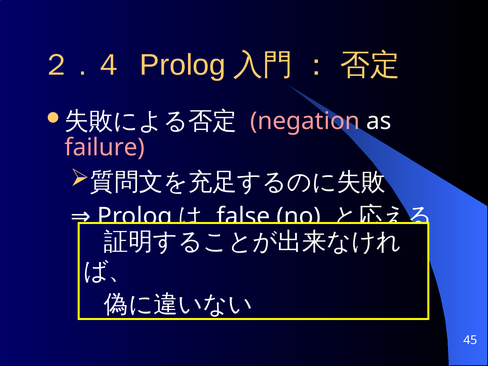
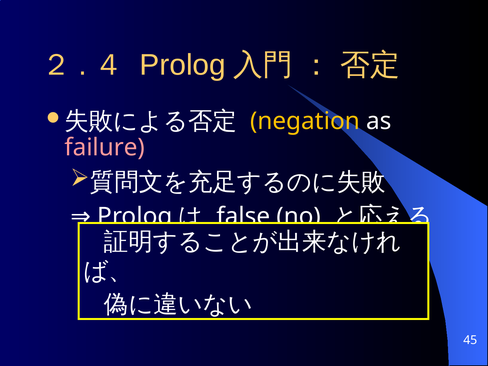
negation colour: pink -> yellow
